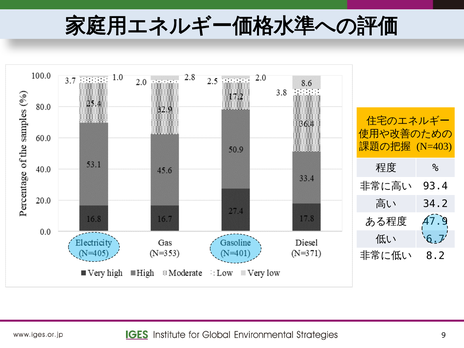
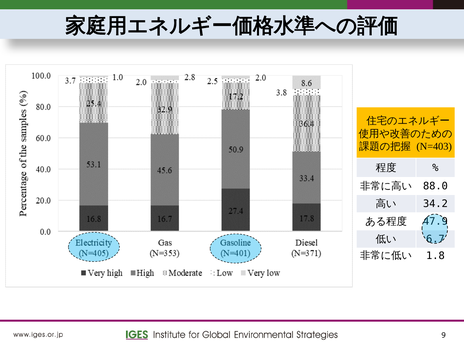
93.4: 93.4 -> 88.0
8.2: 8.2 -> 1.8
